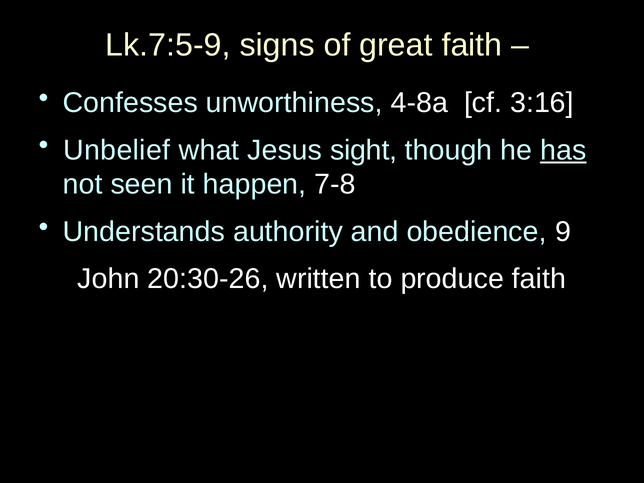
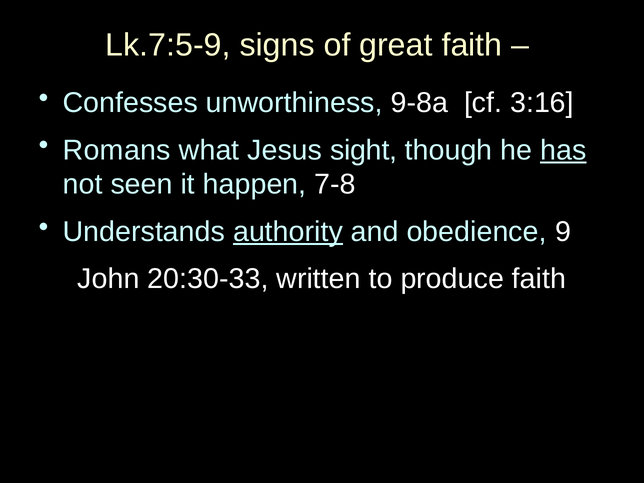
4-8a: 4-8a -> 9-8a
Unbelief: Unbelief -> Romans
authority underline: none -> present
20:30-26: 20:30-26 -> 20:30-33
